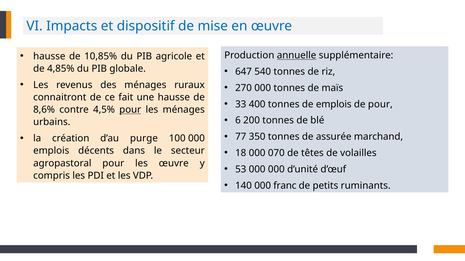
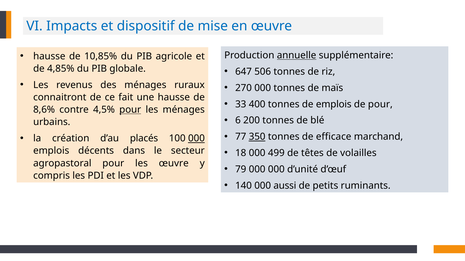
540: 540 -> 506
350 underline: none -> present
assurée: assurée -> efficace
purge: purge -> placés
000 at (196, 139) underline: none -> present
070: 070 -> 499
53: 53 -> 79
franc: franc -> aussi
